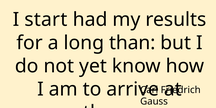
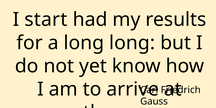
long than: than -> long
